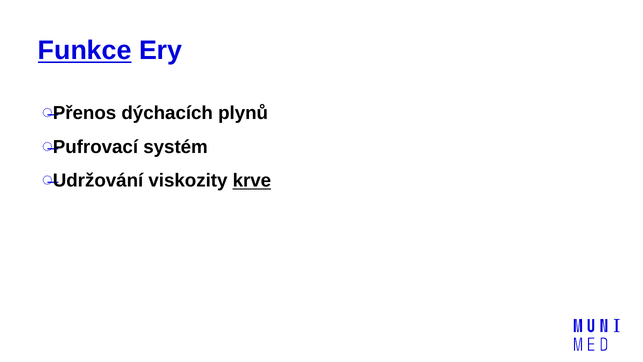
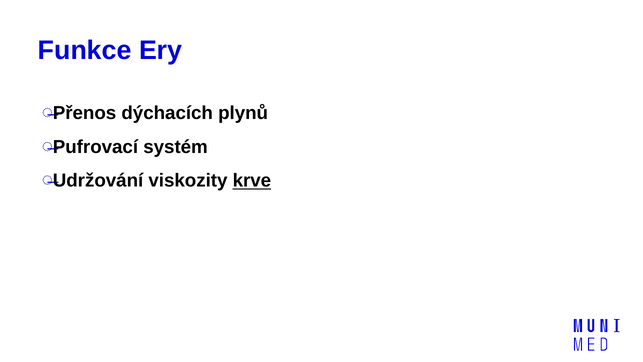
Funkce underline: present -> none
